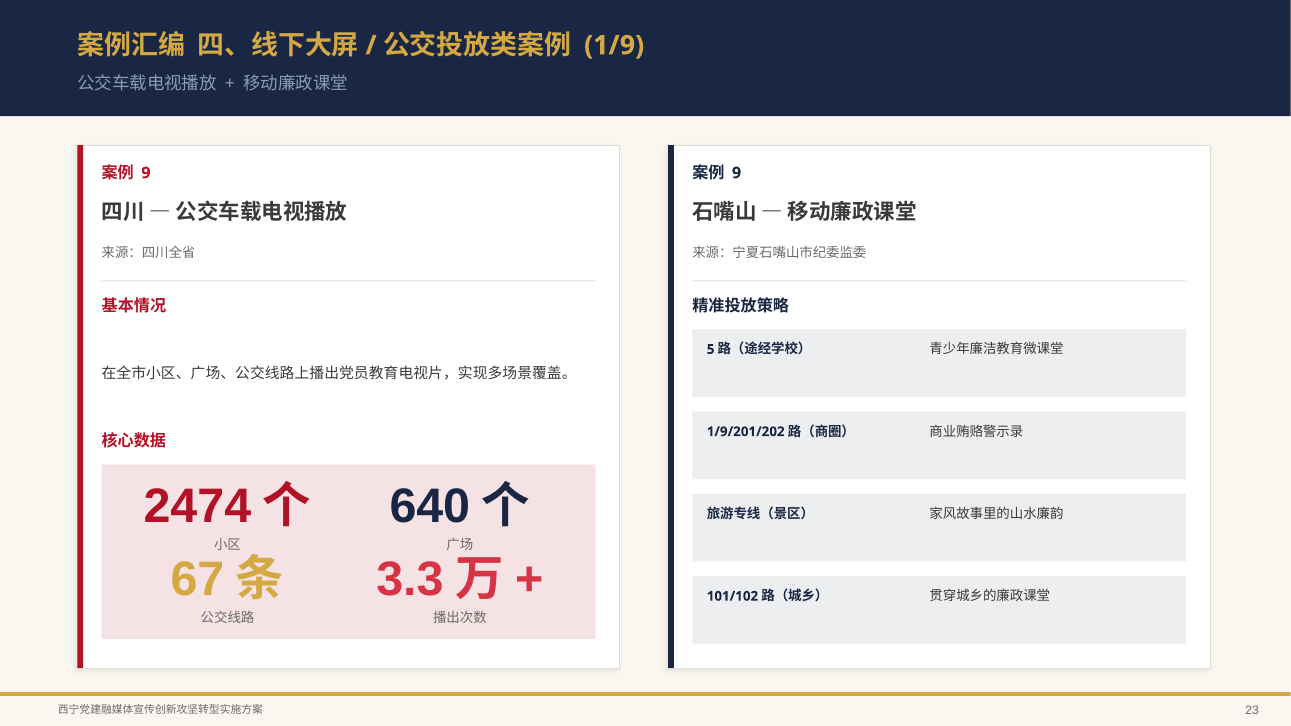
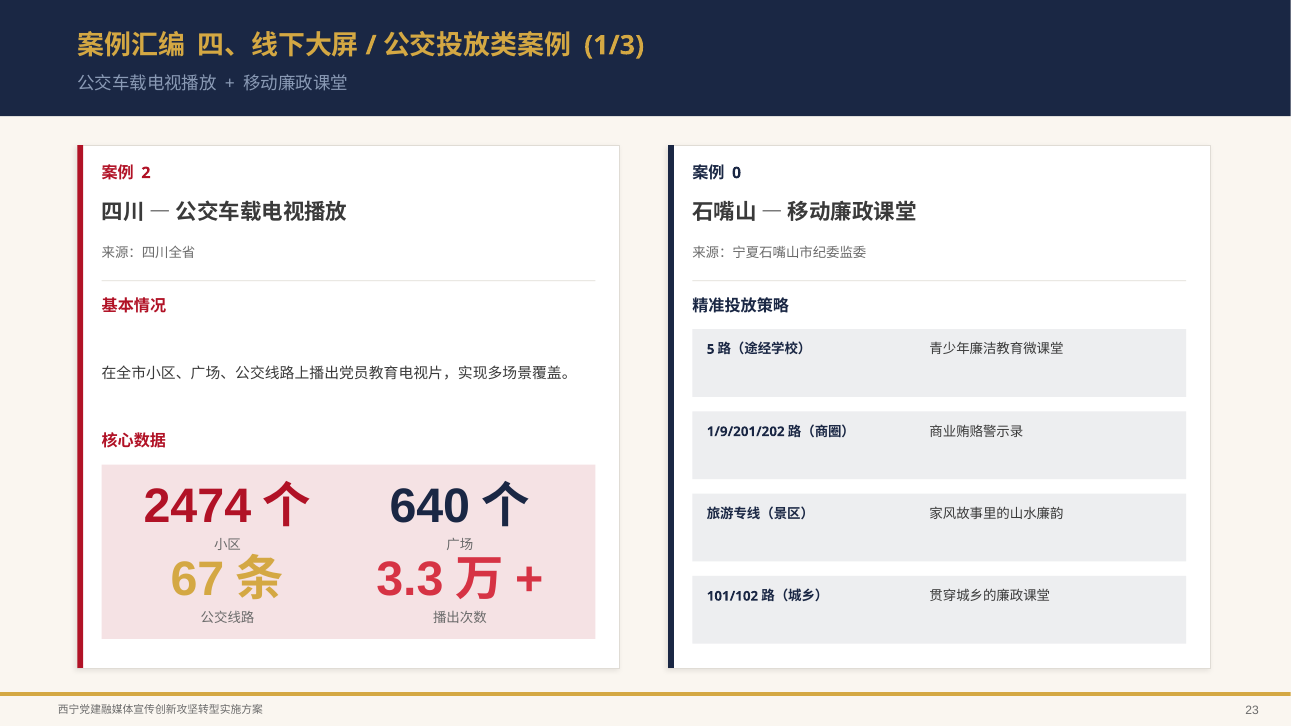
1/9: 1/9 -> 1/3
9 at (146, 173): 9 -> 2
9 at (737, 173): 9 -> 0
